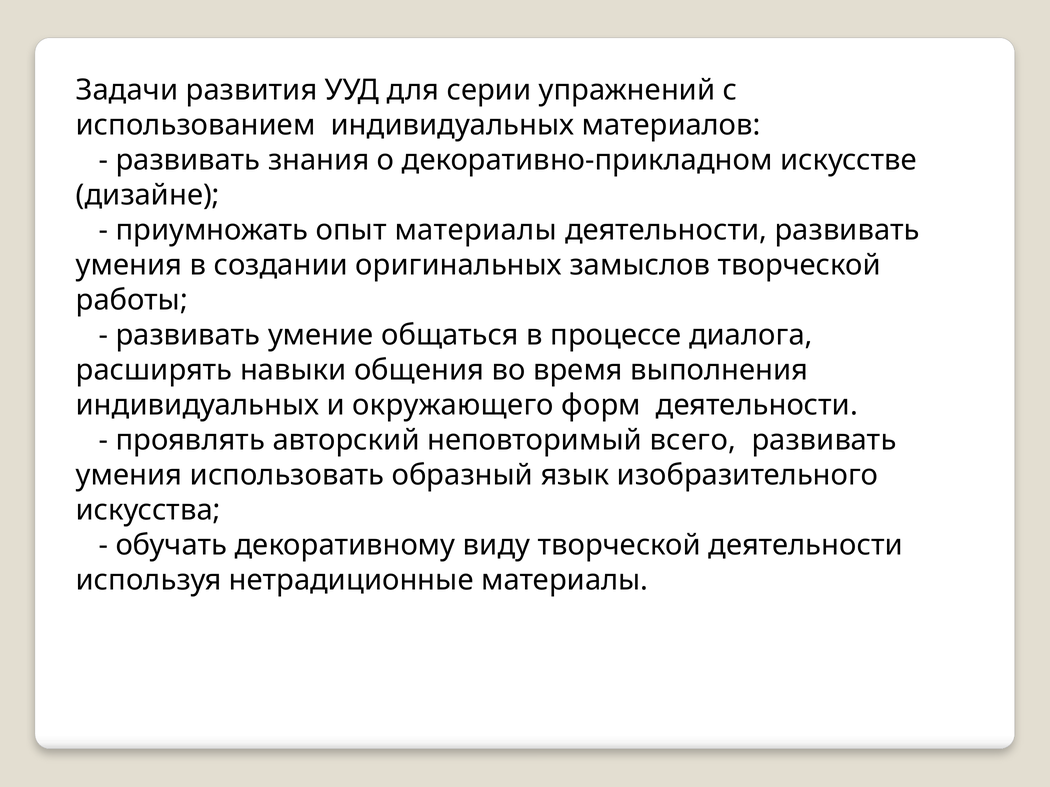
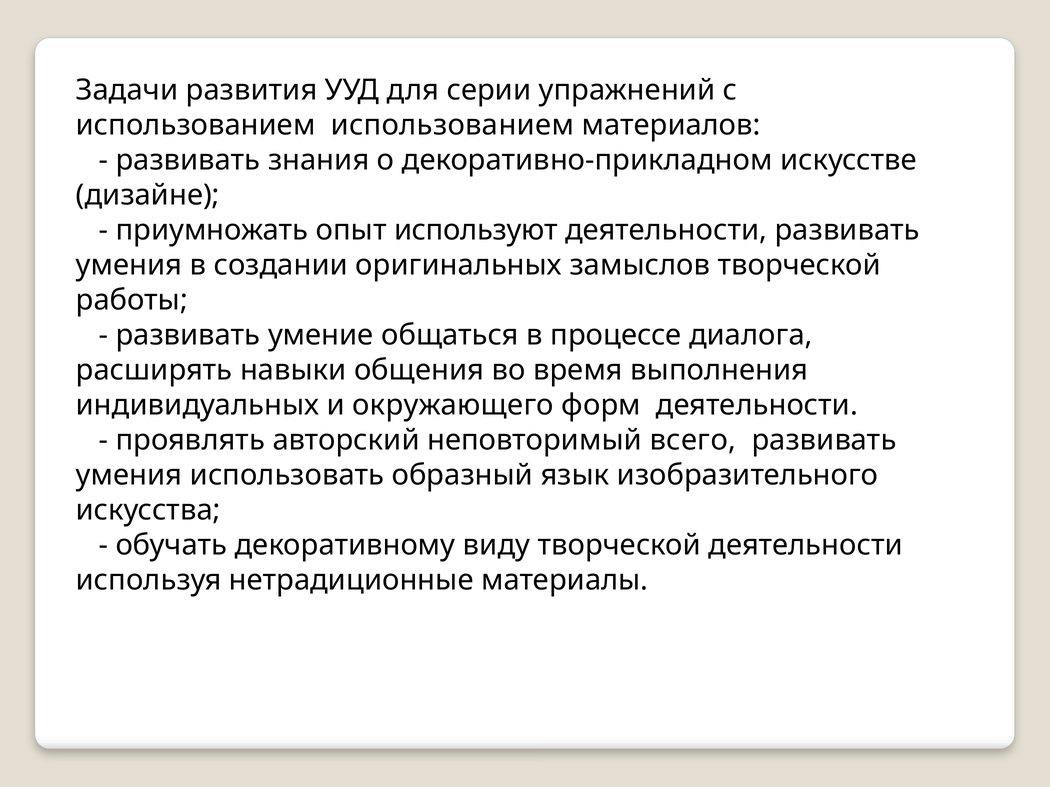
использованием индивидуальных: индивидуальных -> использованием
опыт материалы: материалы -> используют
